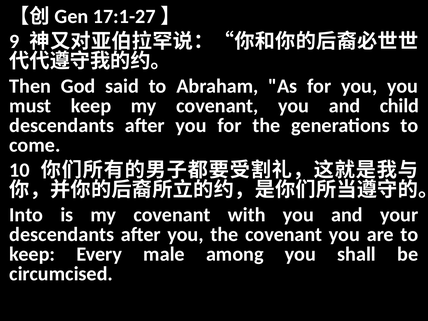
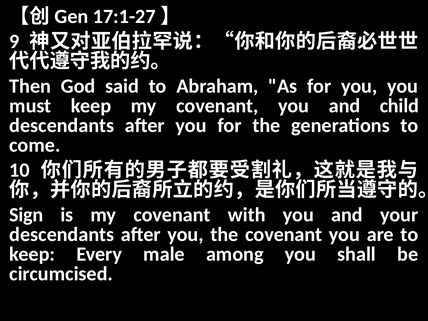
Into: Into -> Sign
